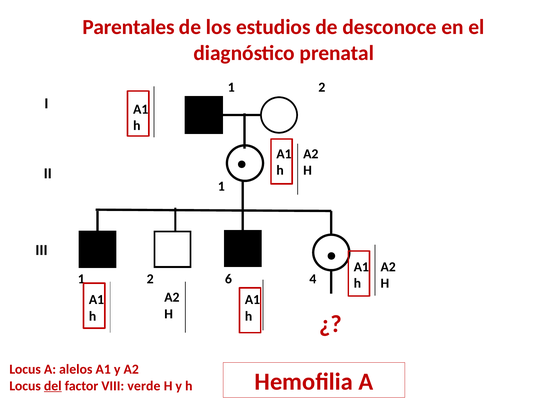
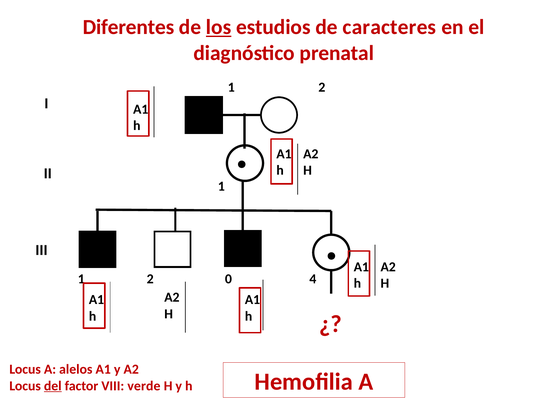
Parentales: Parentales -> Diferentes
los underline: none -> present
desconoce: desconoce -> caracteres
6: 6 -> 0
